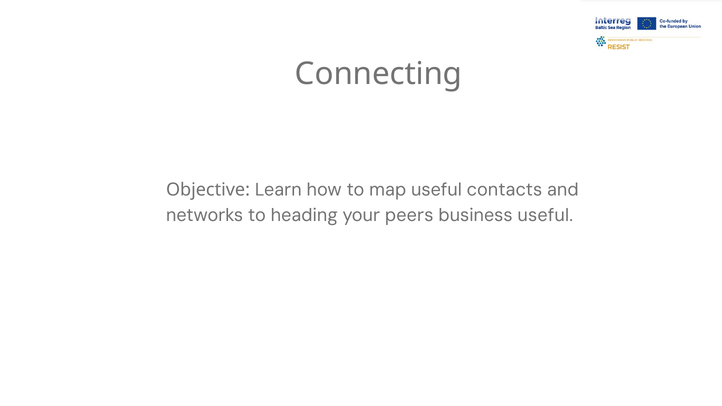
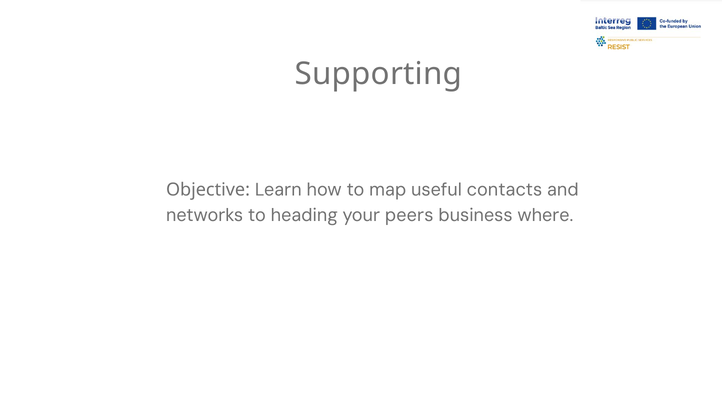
Connecting: Connecting -> Supporting
business useful: useful -> where
